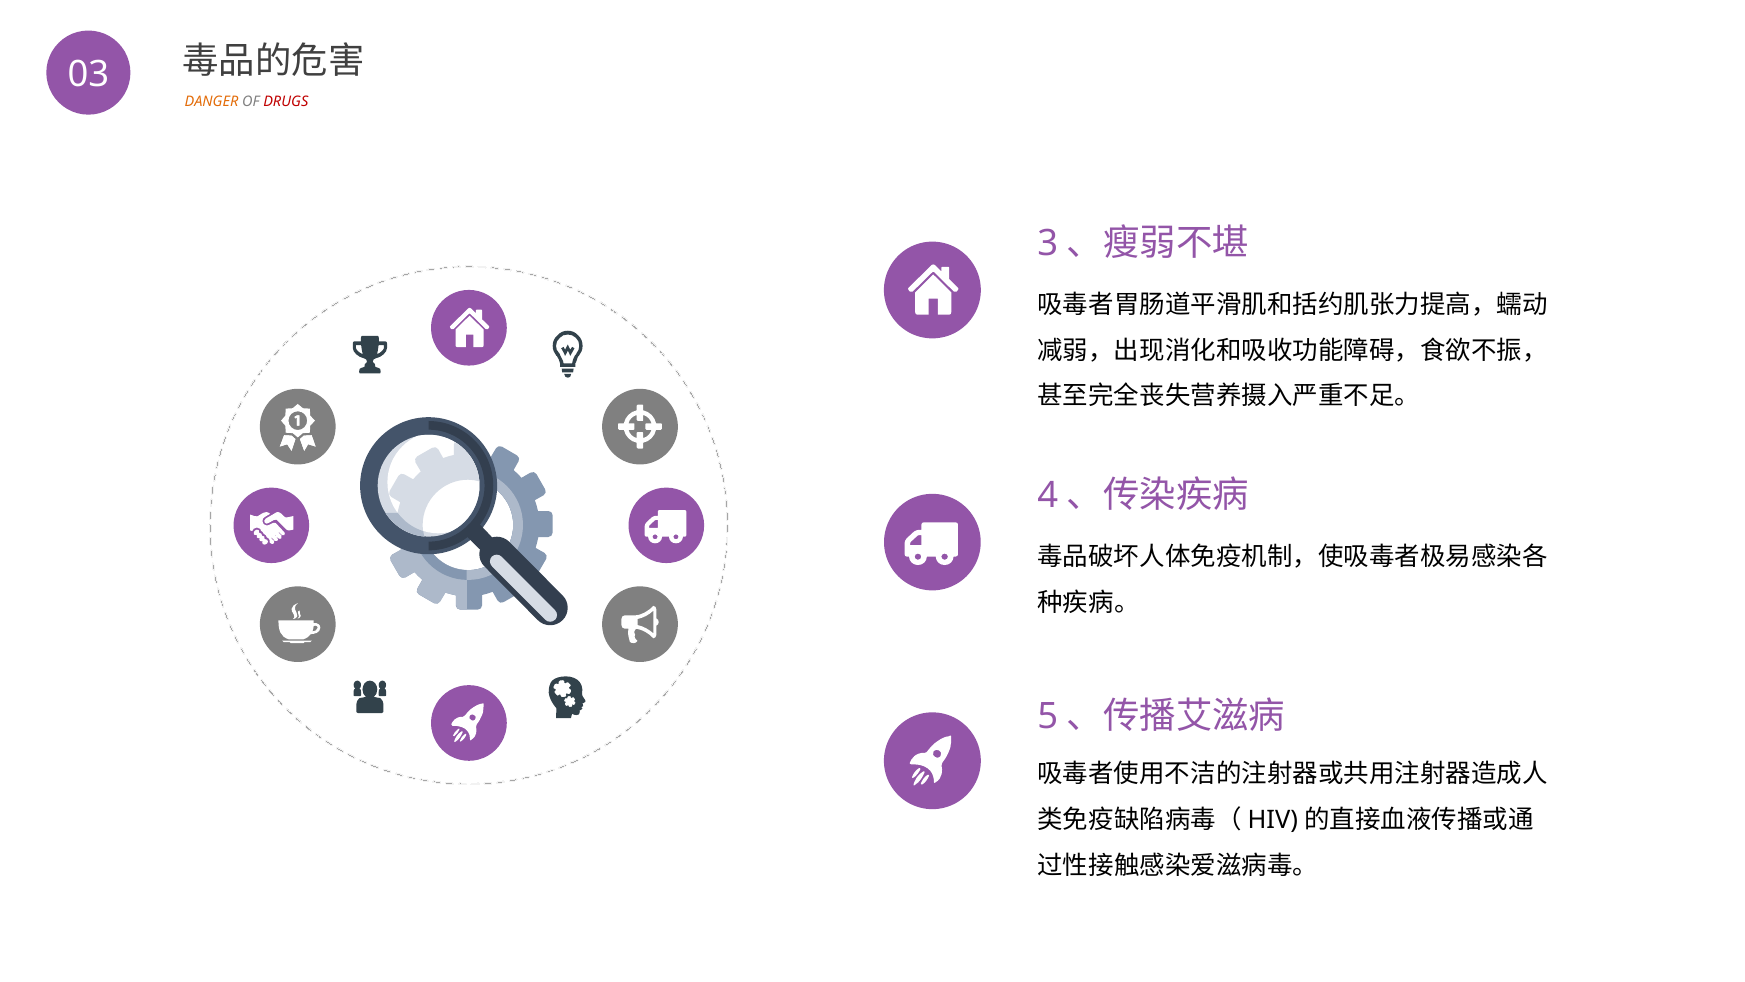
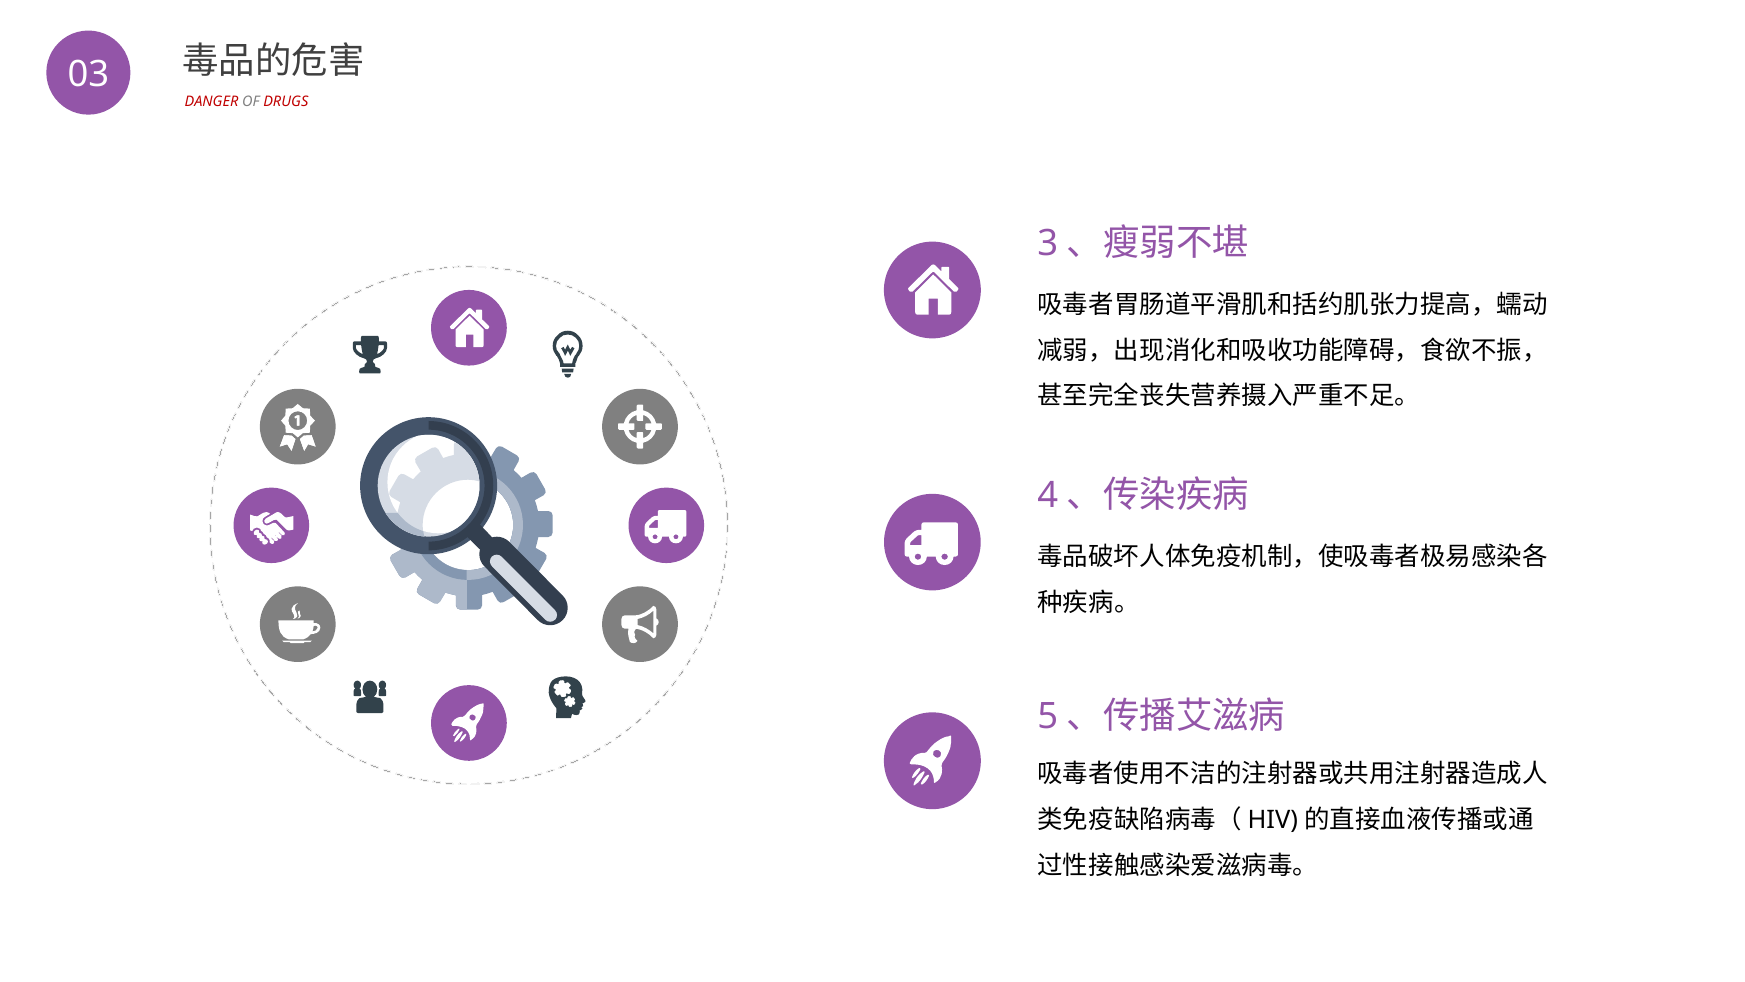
DANGER colour: orange -> red
